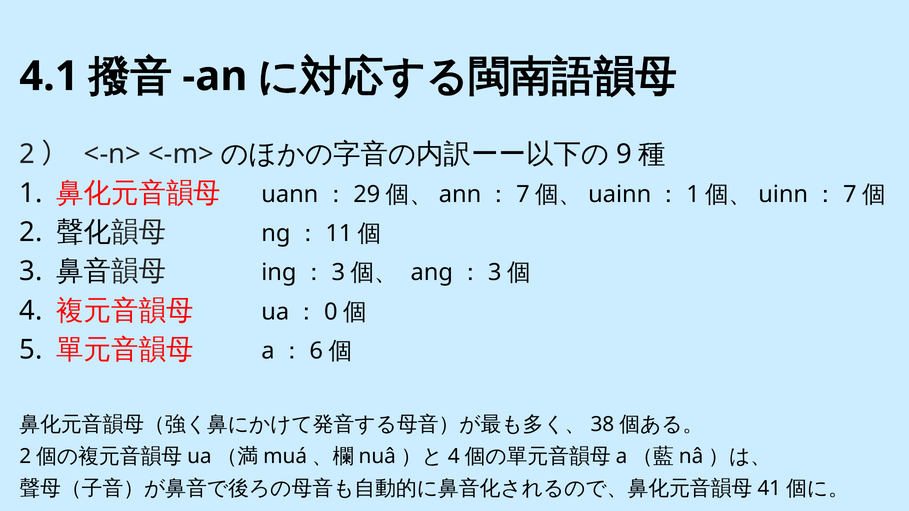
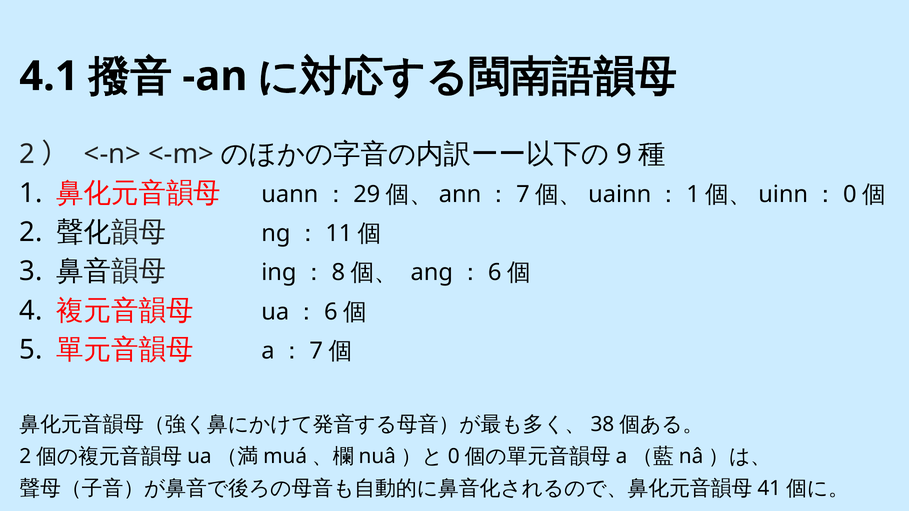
7 at (850, 195): 7 -> 0
3 at (338, 273): 3 -> 8
3 at (495, 273): 3 -> 6
0 at (331, 312): 0 -> 6
6 at (316, 351): 6 -> 7
4 at (454, 457): 4 -> 0
